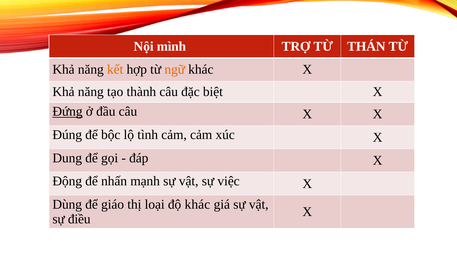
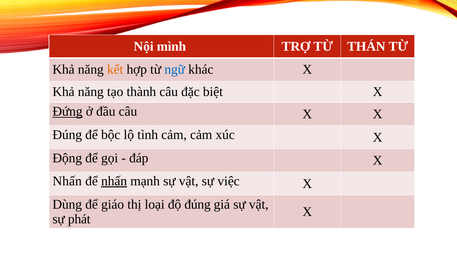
ngữ colour: orange -> blue
Dung: Dung -> Động
Động at (67, 181): Động -> Nhấn
nhấn at (114, 181) underline: none -> present
độ khác: khác -> đúng
điều: điều -> phát
